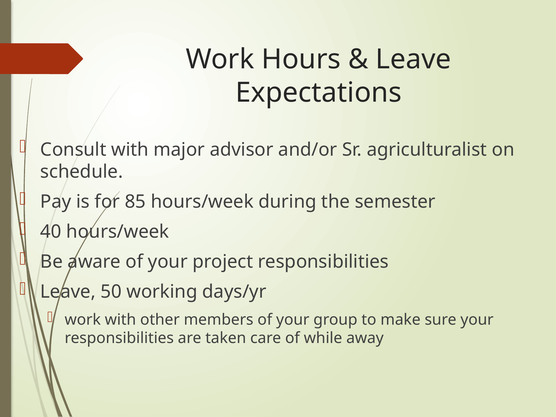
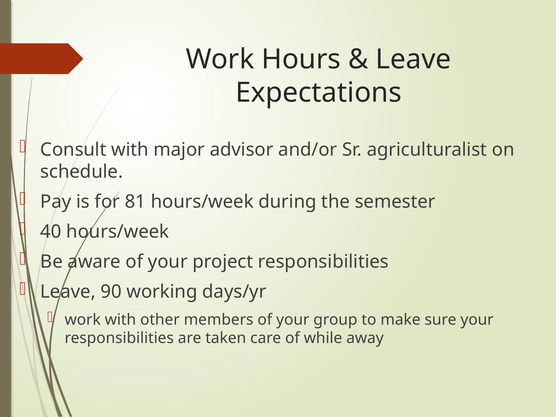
85: 85 -> 81
50: 50 -> 90
